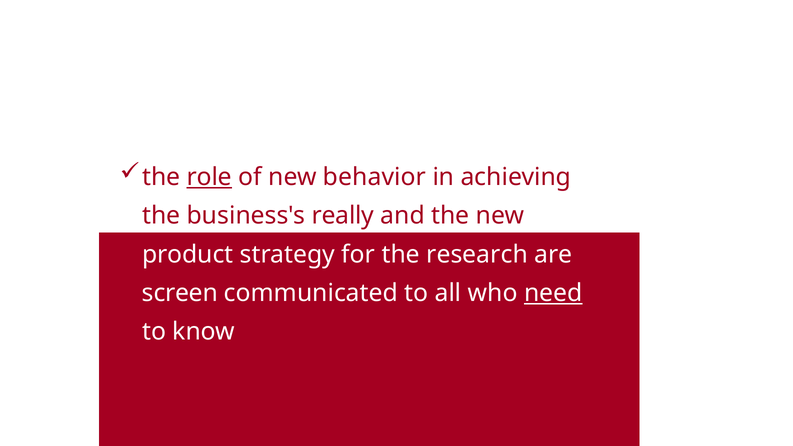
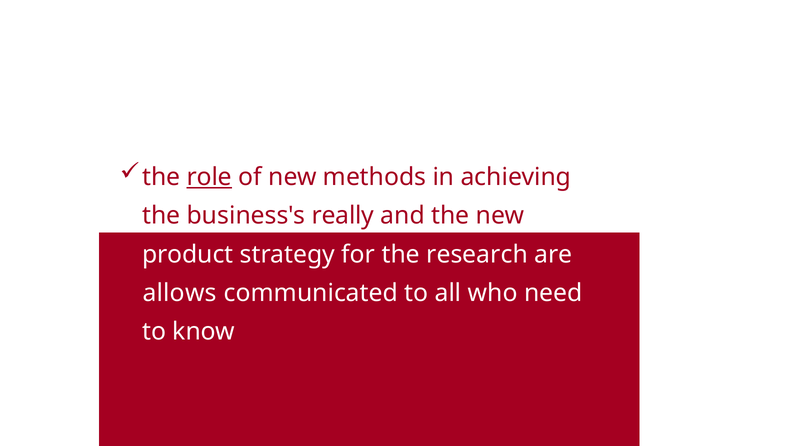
behavior: behavior -> methods
screen: screen -> allows
need underline: present -> none
